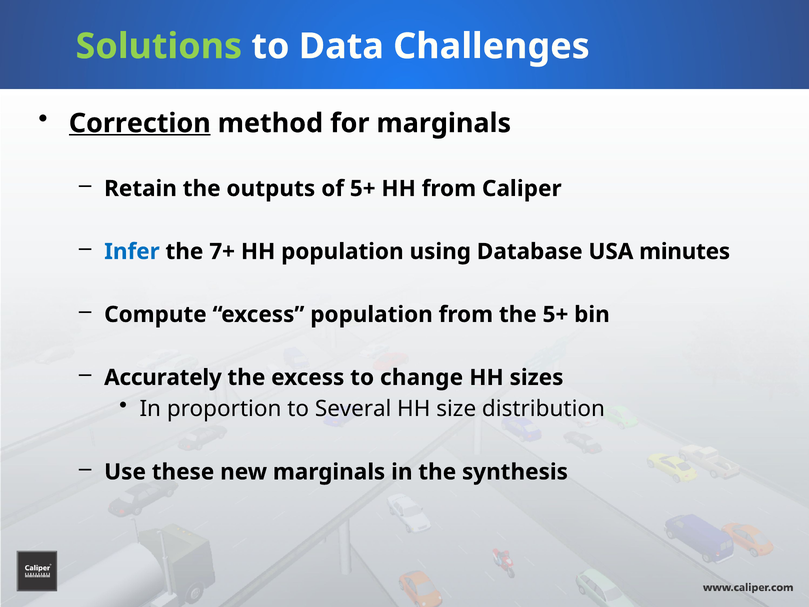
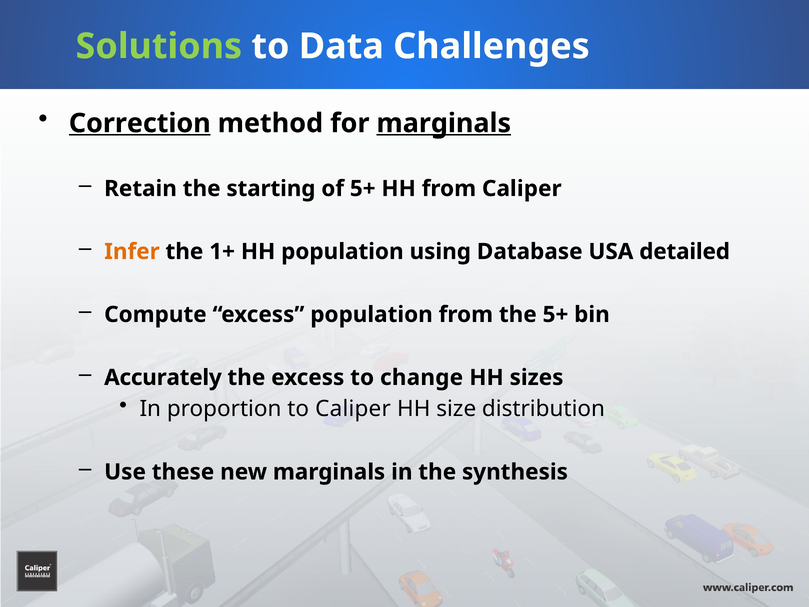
marginals at (444, 123) underline: none -> present
outputs: outputs -> starting
Infer colour: blue -> orange
7+: 7+ -> 1+
minutes: minutes -> detailed
to Several: Several -> Caliper
